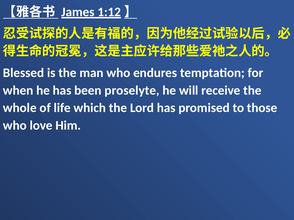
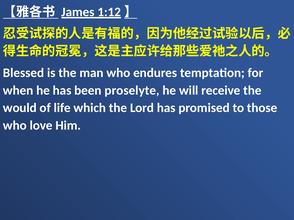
whole: whole -> would
